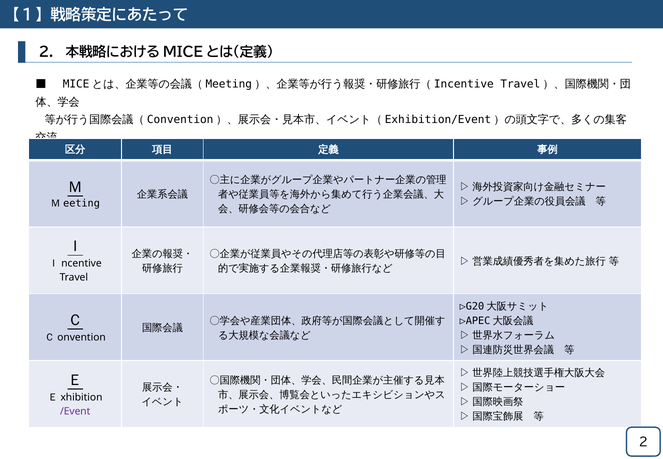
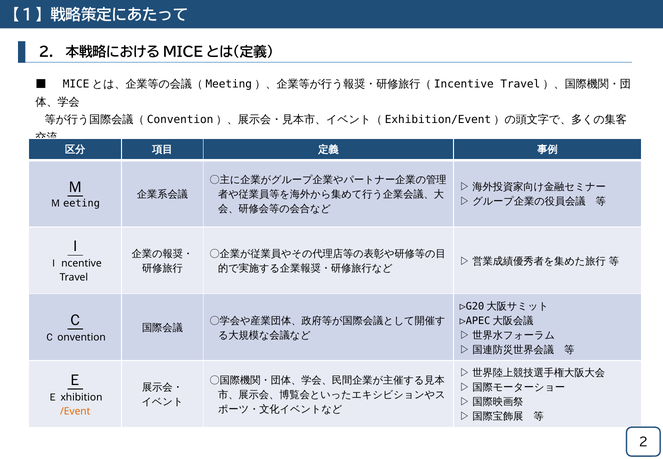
/Event colour: purple -> orange
